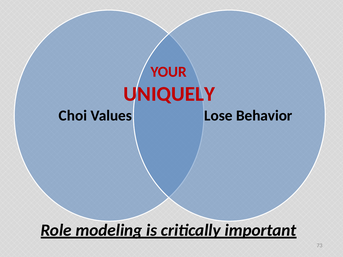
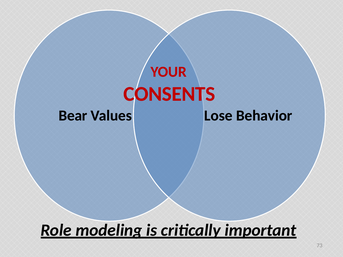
UNIQUELY: UNIQUELY -> CONSENTS
Choi: Choi -> Bear
